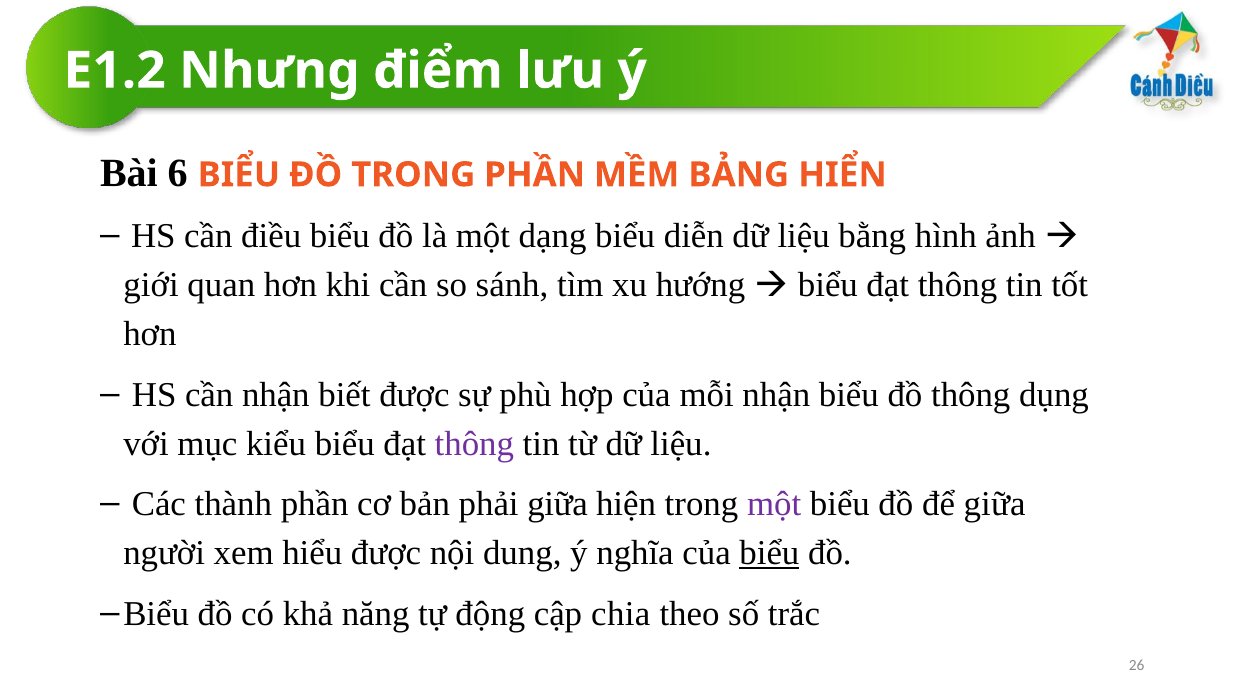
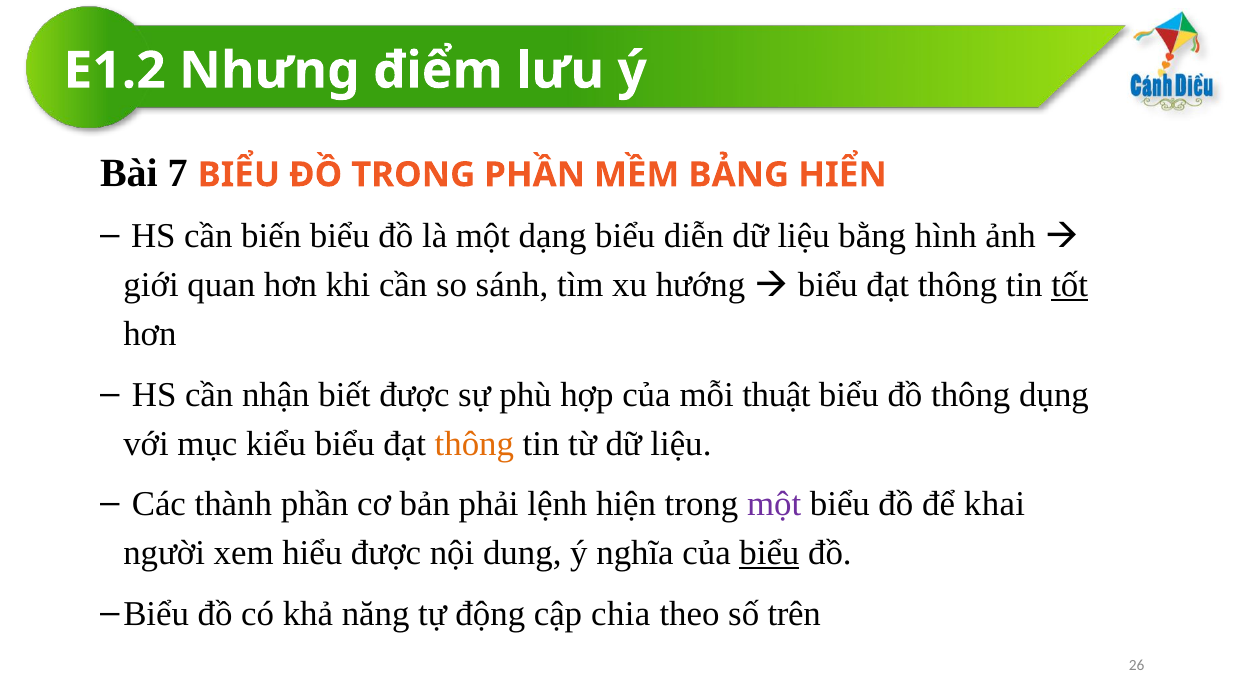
6: 6 -> 7
điều: điều -> biến
tốt underline: none -> present
mỗi nhận: nhận -> thuật
thông at (474, 443) colour: purple -> orange
phải giữa: giữa -> lệnh
để giữa: giữa -> khai
trắc: trắc -> trên
